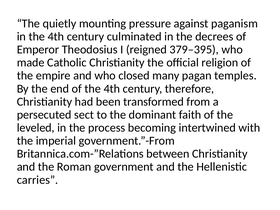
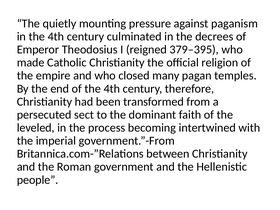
carries: carries -> people
